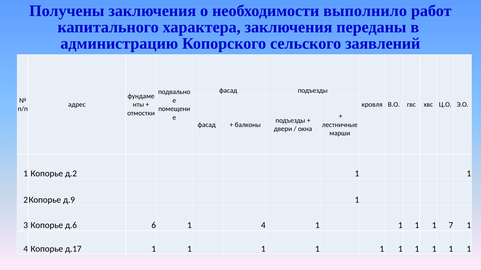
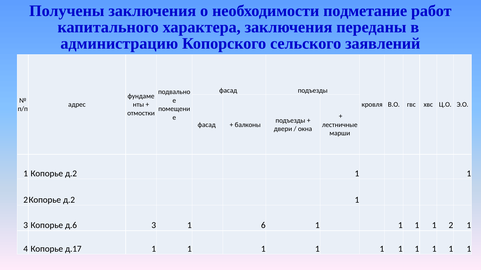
выполнило: выполнило -> подметание
д.9 at (69, 200): д.9 -> д.2
д.6 6: 6 -> 3
4 at (263, 226): 4 -> 6
7: 7 -> 2
